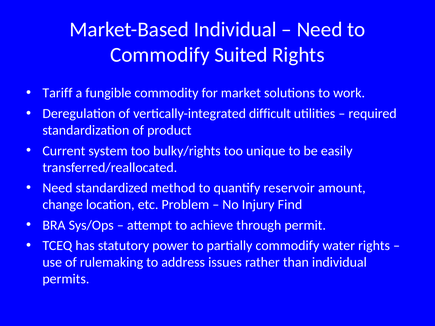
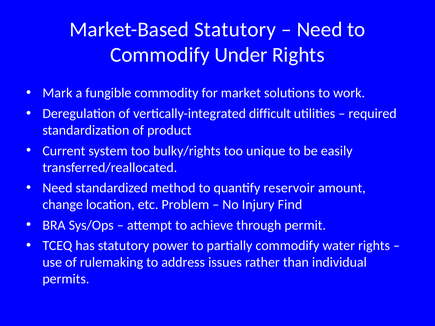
Market-Based Individual: Individual -> Statutory
Suited: Suited -> Under
Tariff: Tariff -> Mark
